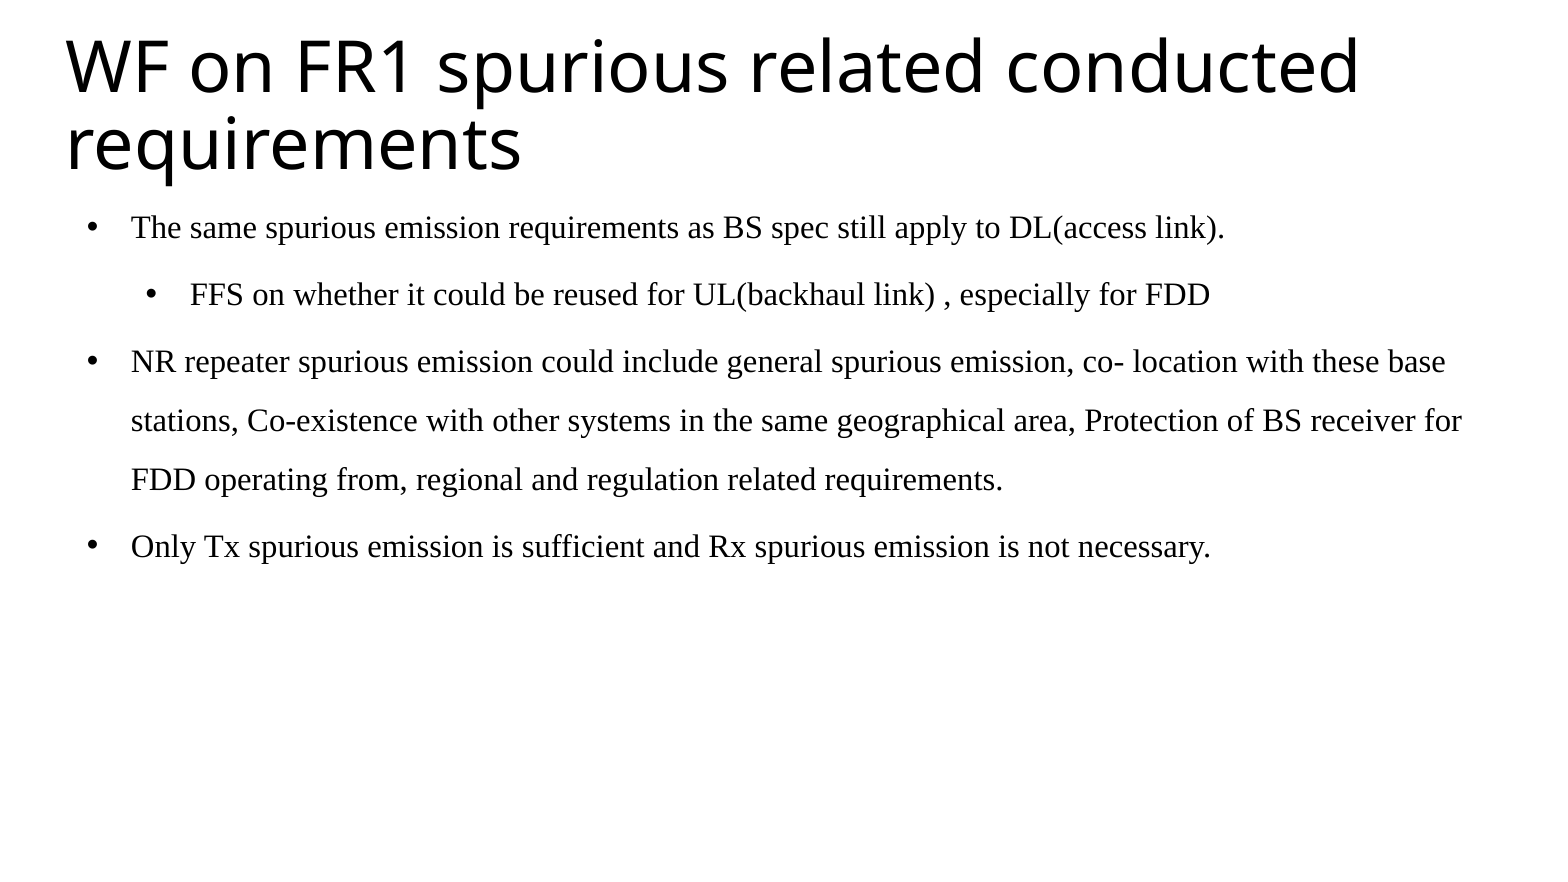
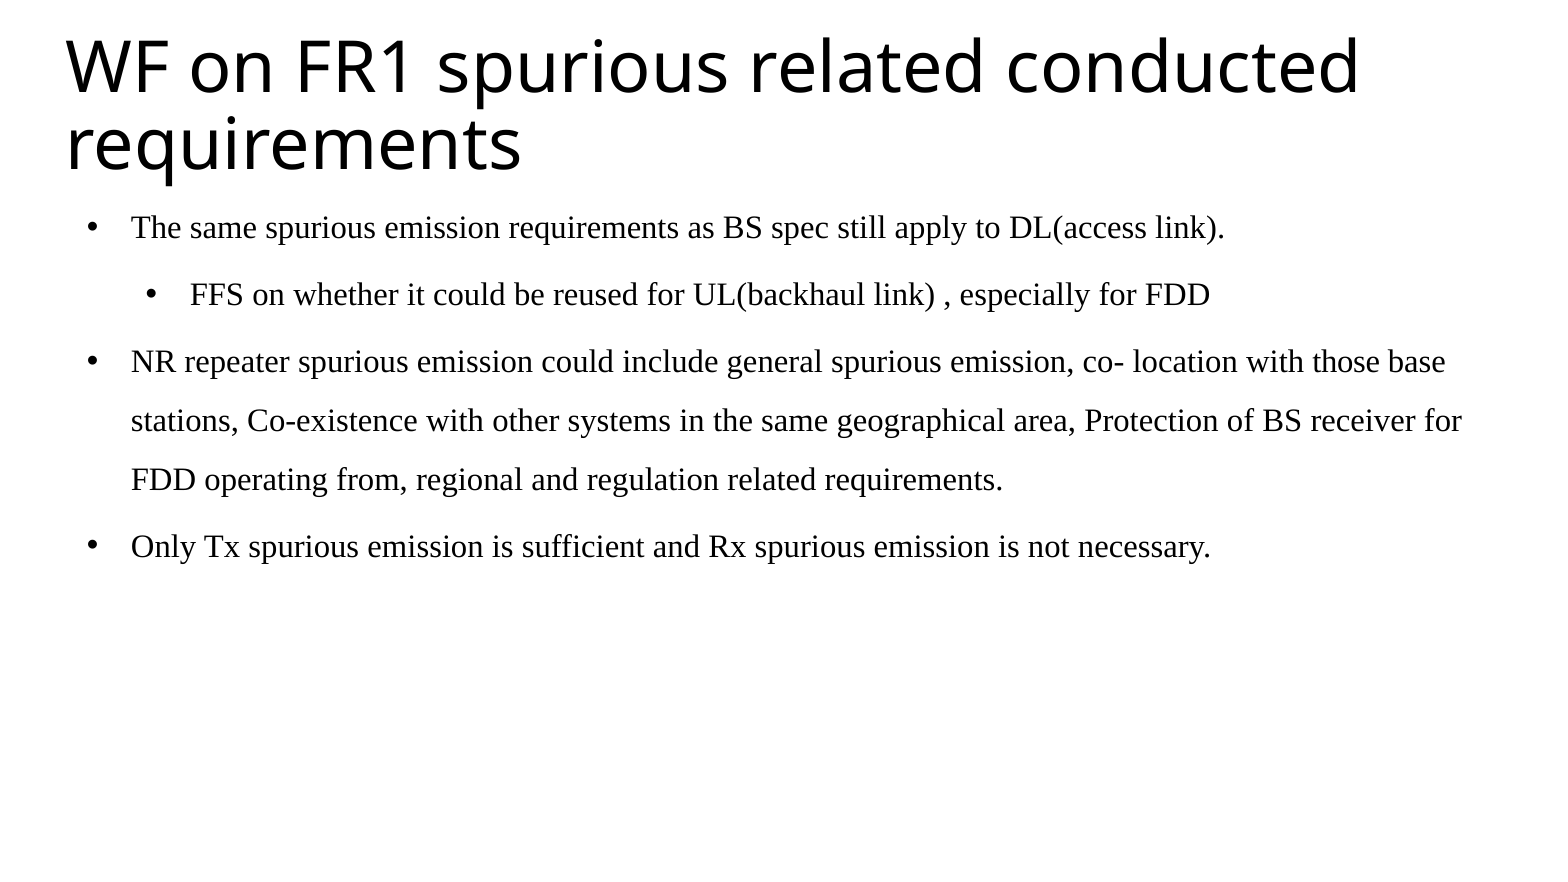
these: these -> those
